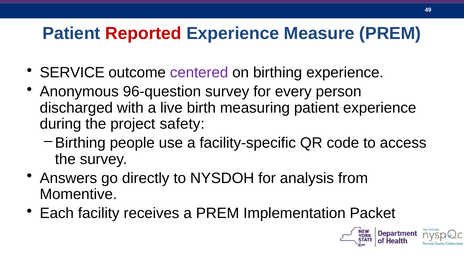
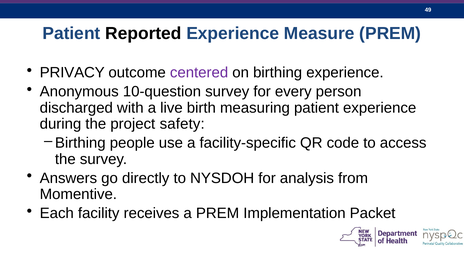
Reported colour: red -> black
SERVICE: SERVICE -> PRIVACY
96-question: 96-question -> 10-question
